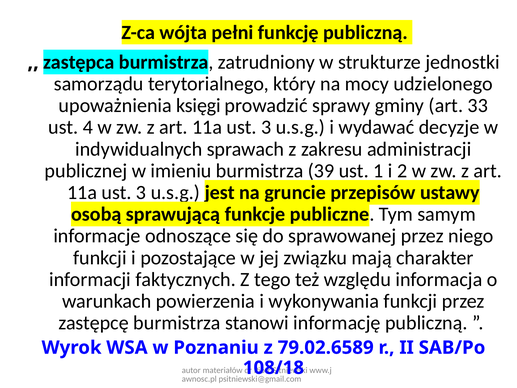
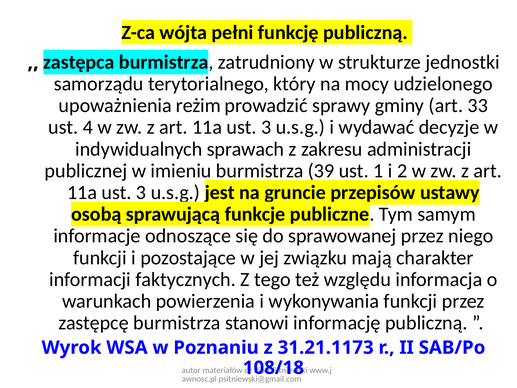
księgi: księgi -> reżim
79.02.6589: 79.02.6589 -> 31.21.1173
